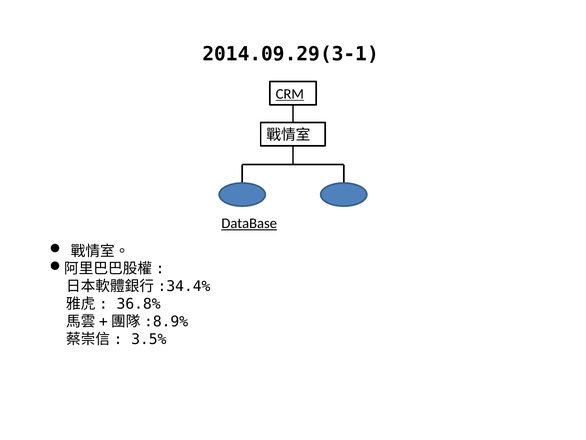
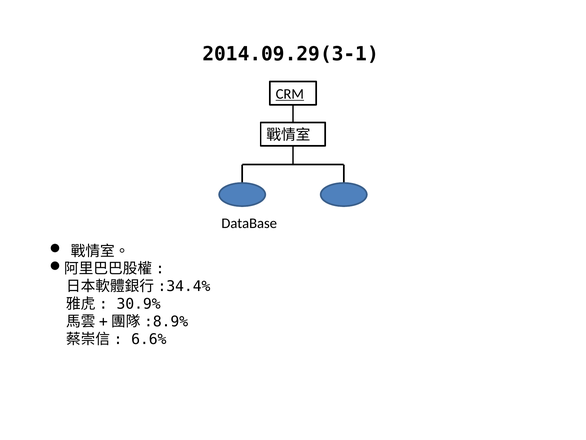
DataBase underline: present -> none
36.8%: 36.8% -> 30.9%
3.5%: 3.5% -> 6.6%
